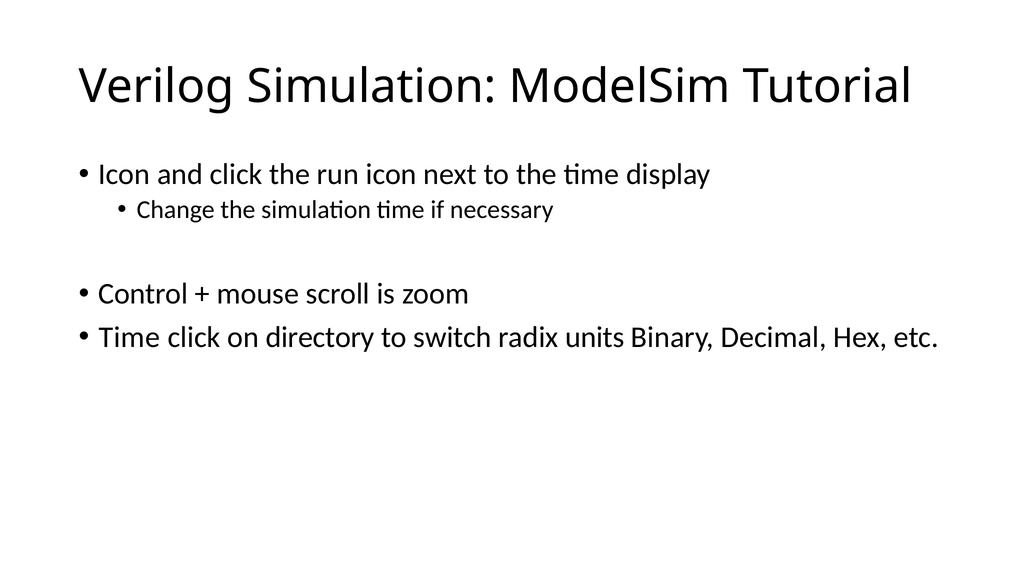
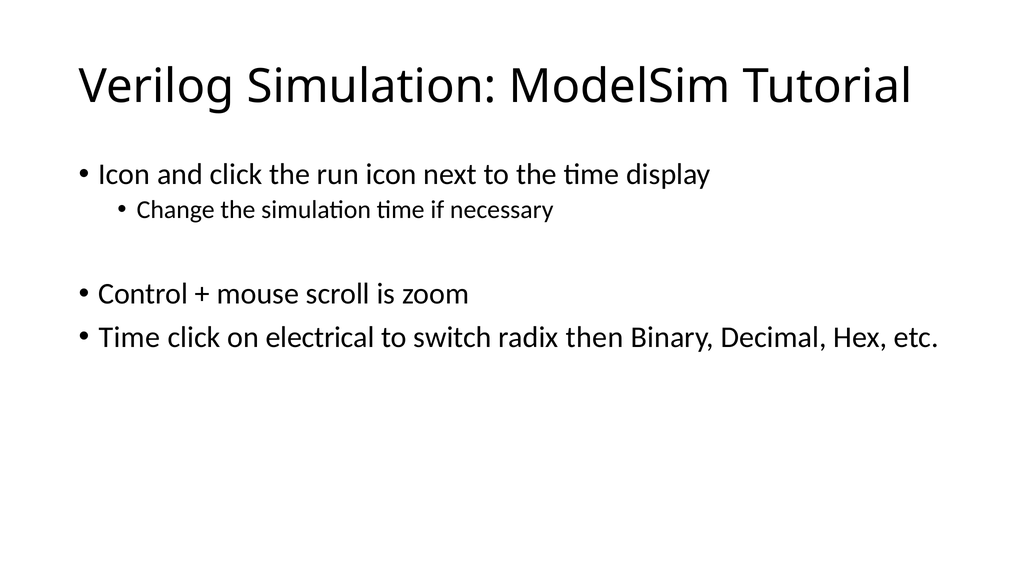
directory: directory -> electrical
units: units -> then
